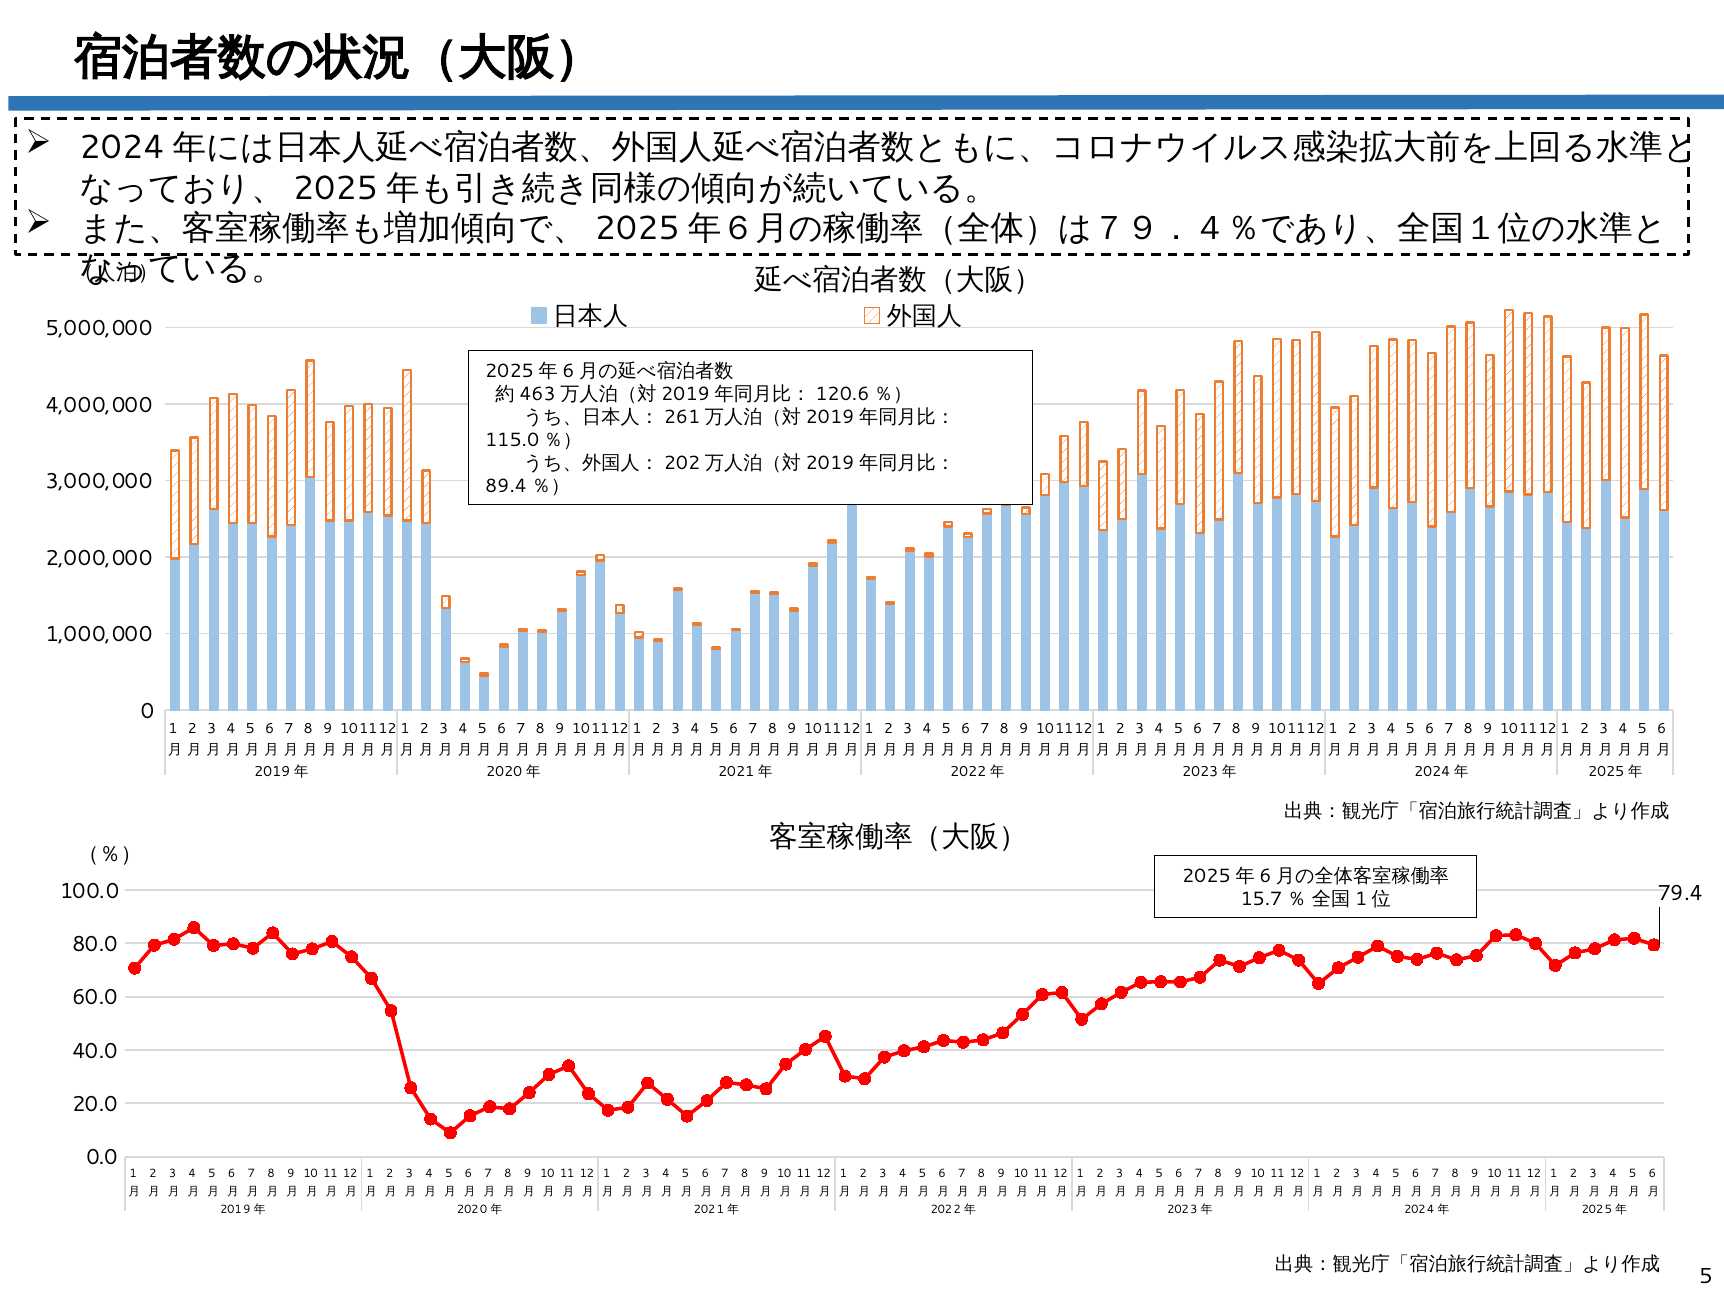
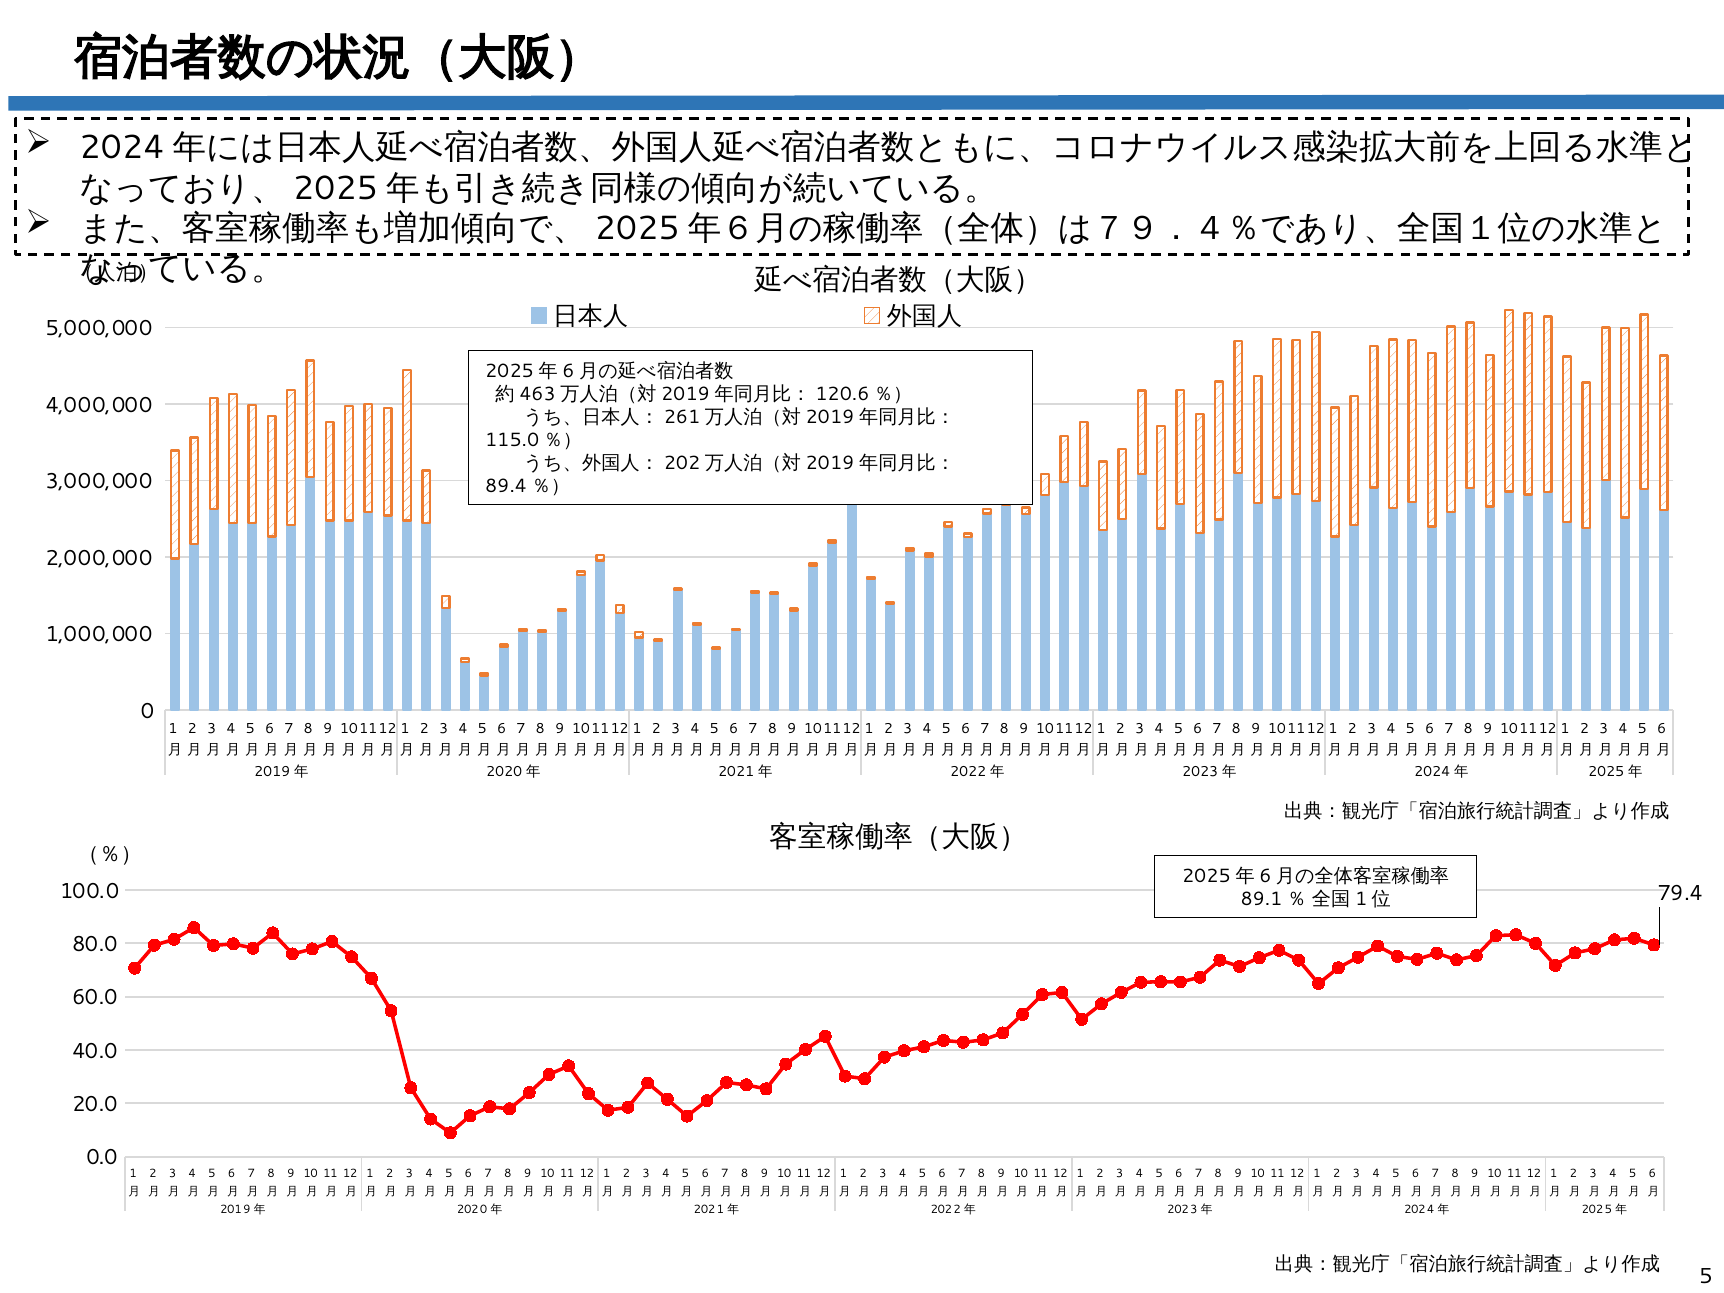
15.7: 15.7 -> 89.1
